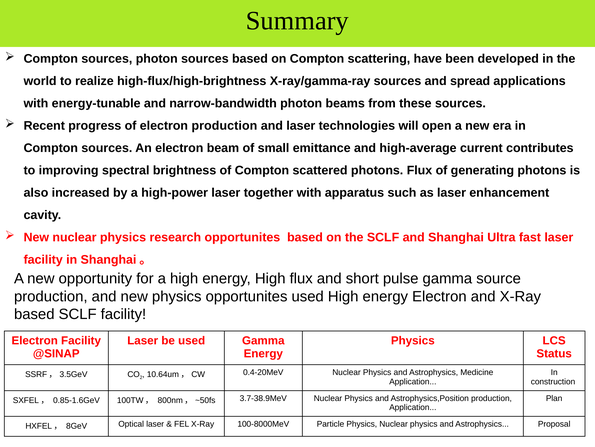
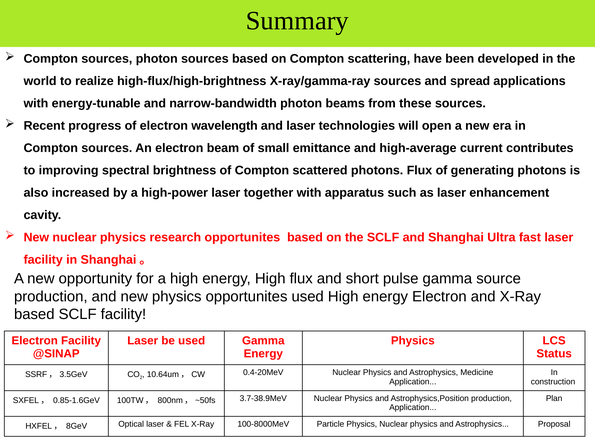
electron production: production -> wavelength
